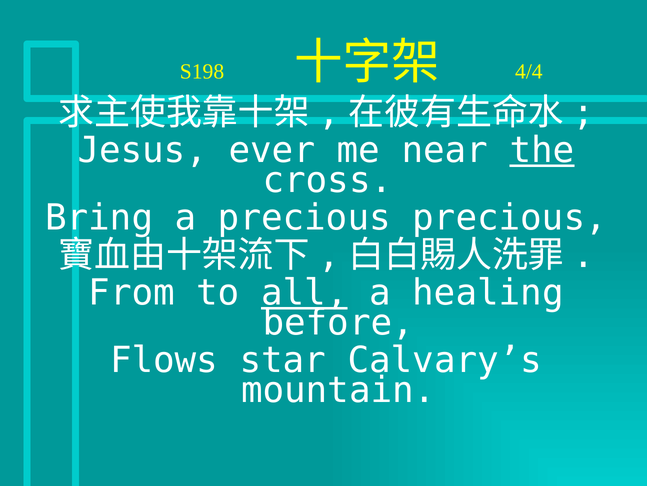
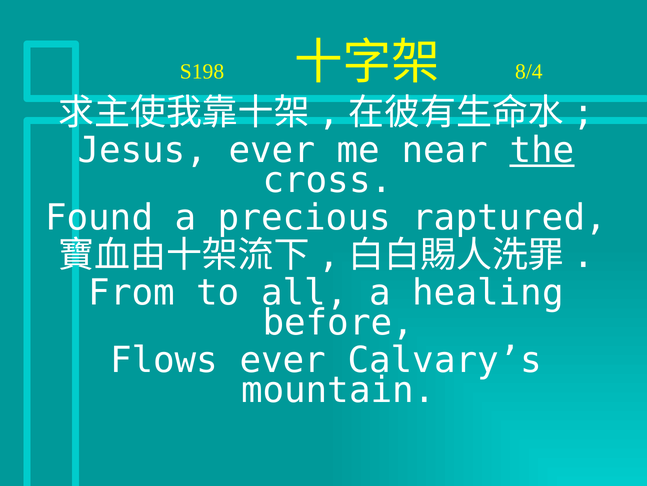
4/4: 4/4 -> 8/4
Bring: Bring -> Found
precious precious: precious -> raptured
all underline: present -> none
Flows star: star -> ever
